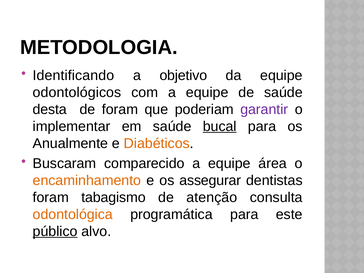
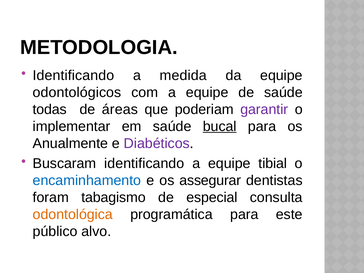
objetivo: objetivo -> medida
desta: desta -> todas
de foram: foram -> áreas
Diabéticos colour: orange -> purple
Buscaram comparecido: comparecido -> identificando
área: área -> tibial
encaminhamento colour: orange -> blue
atenção: atenção -> especial
público underline: present -> none
